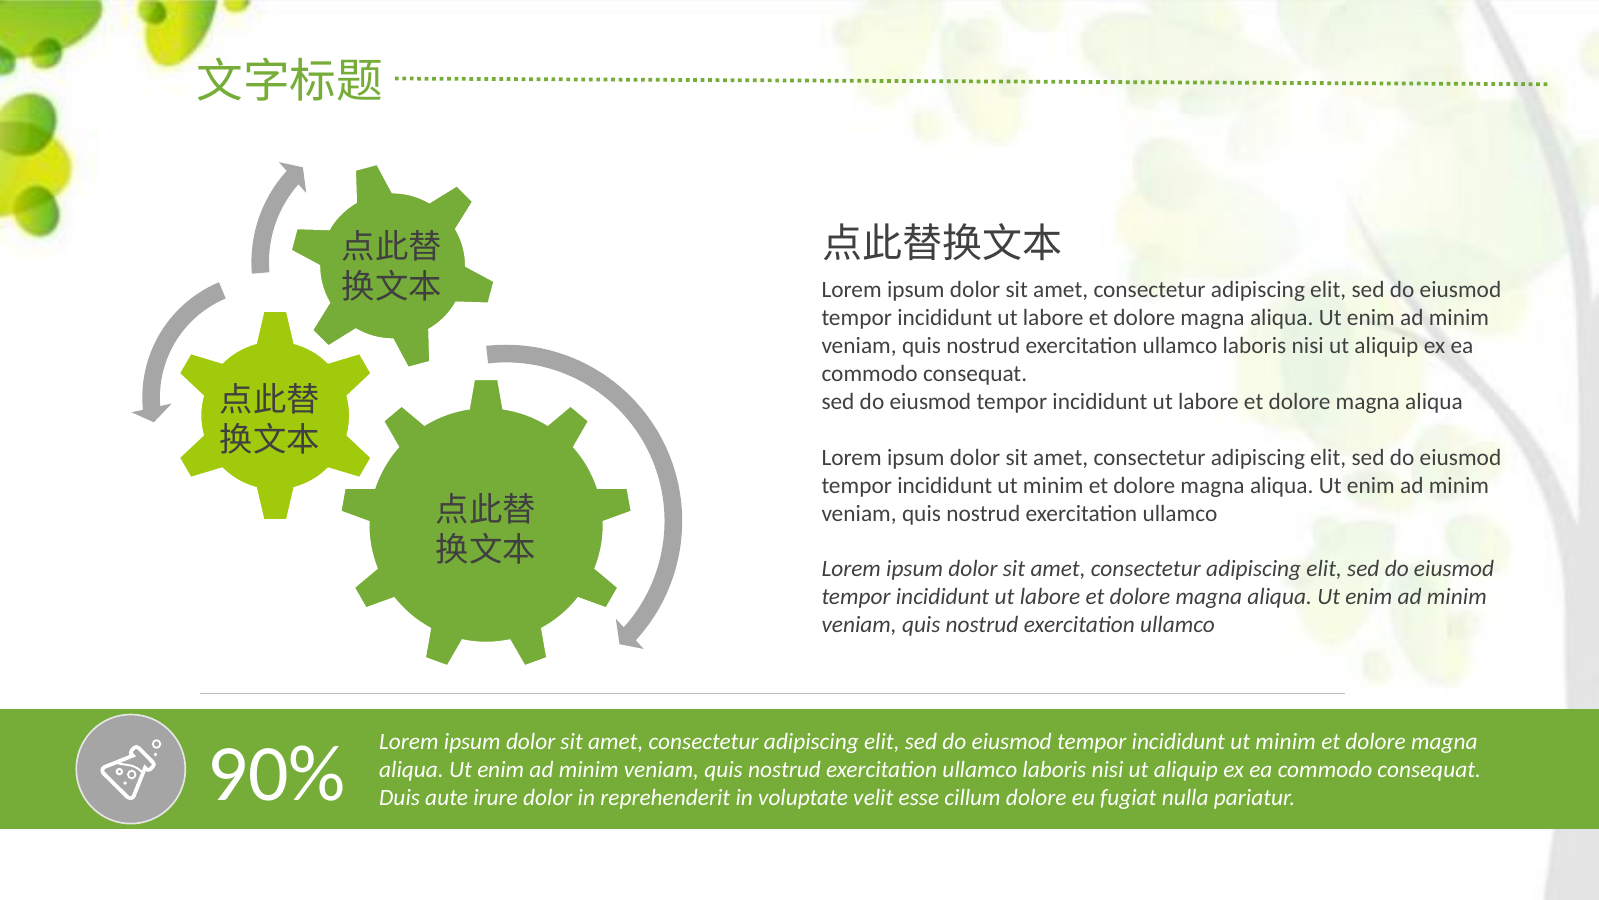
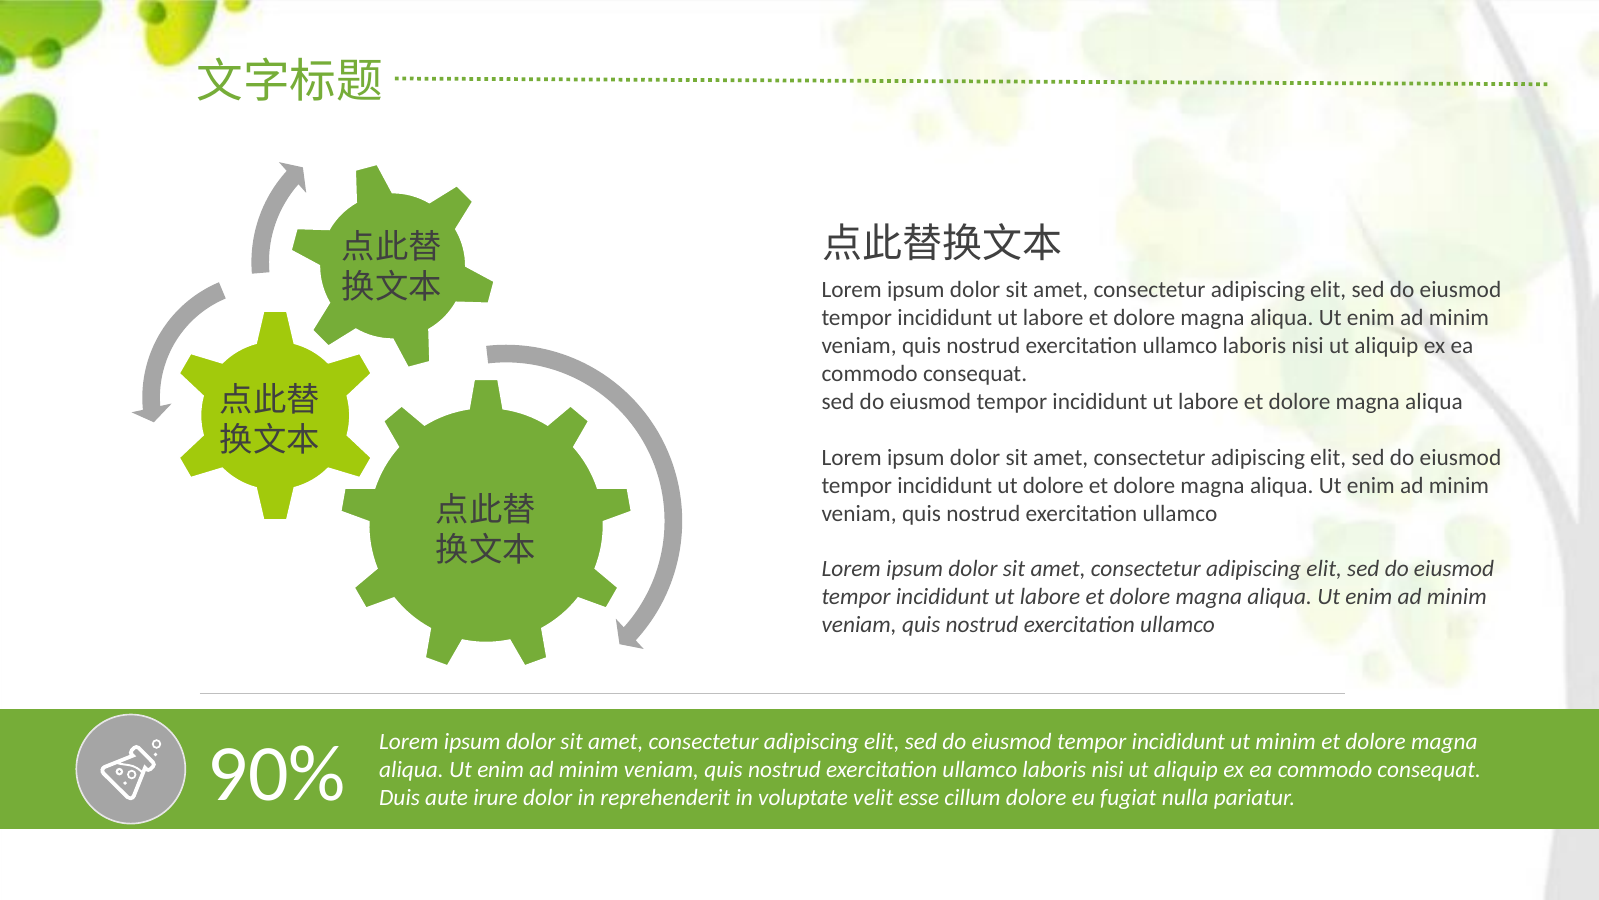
minim at (1053, 485): minim -> dolore
